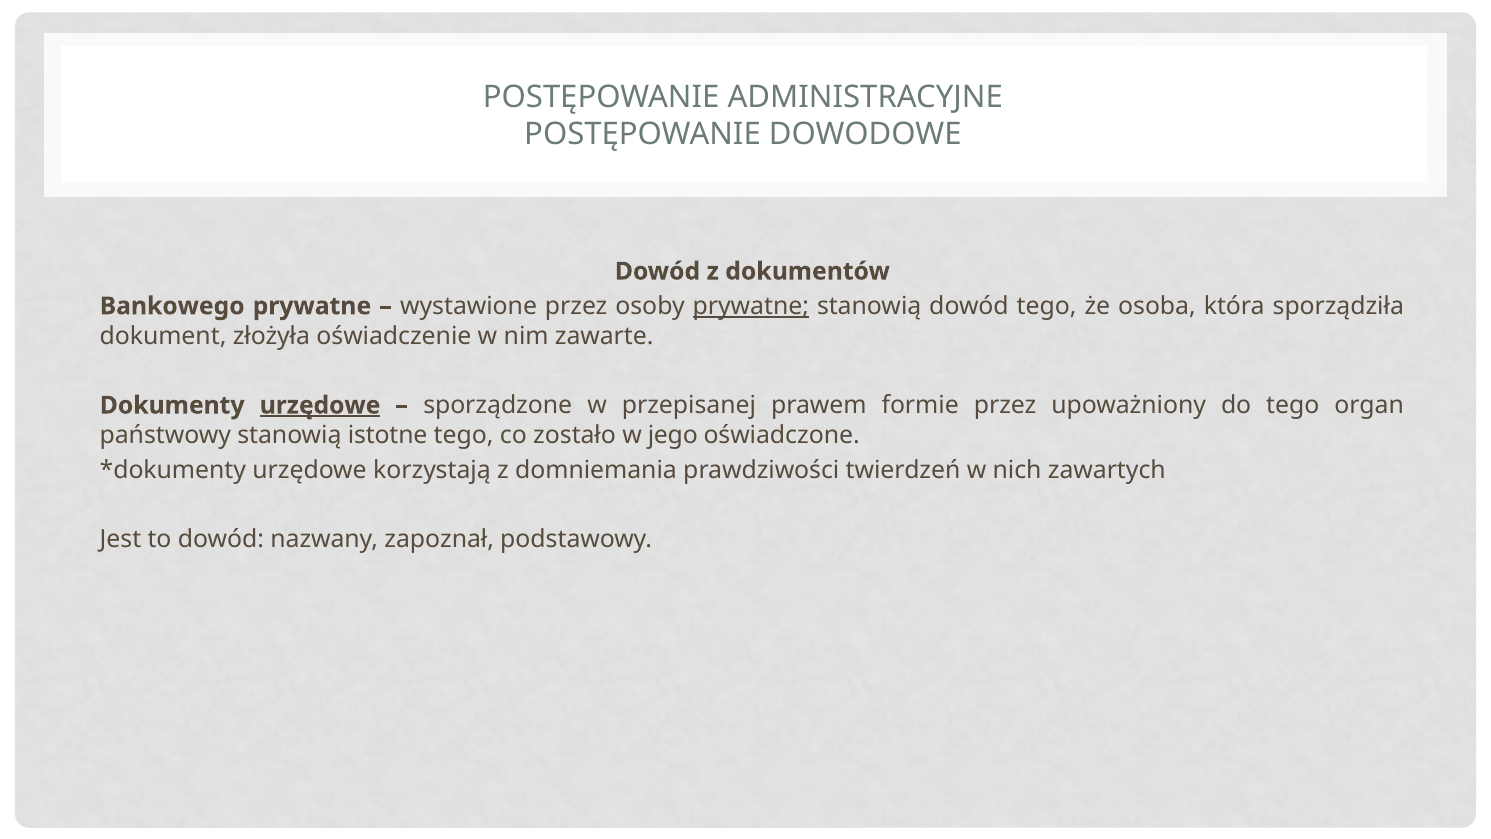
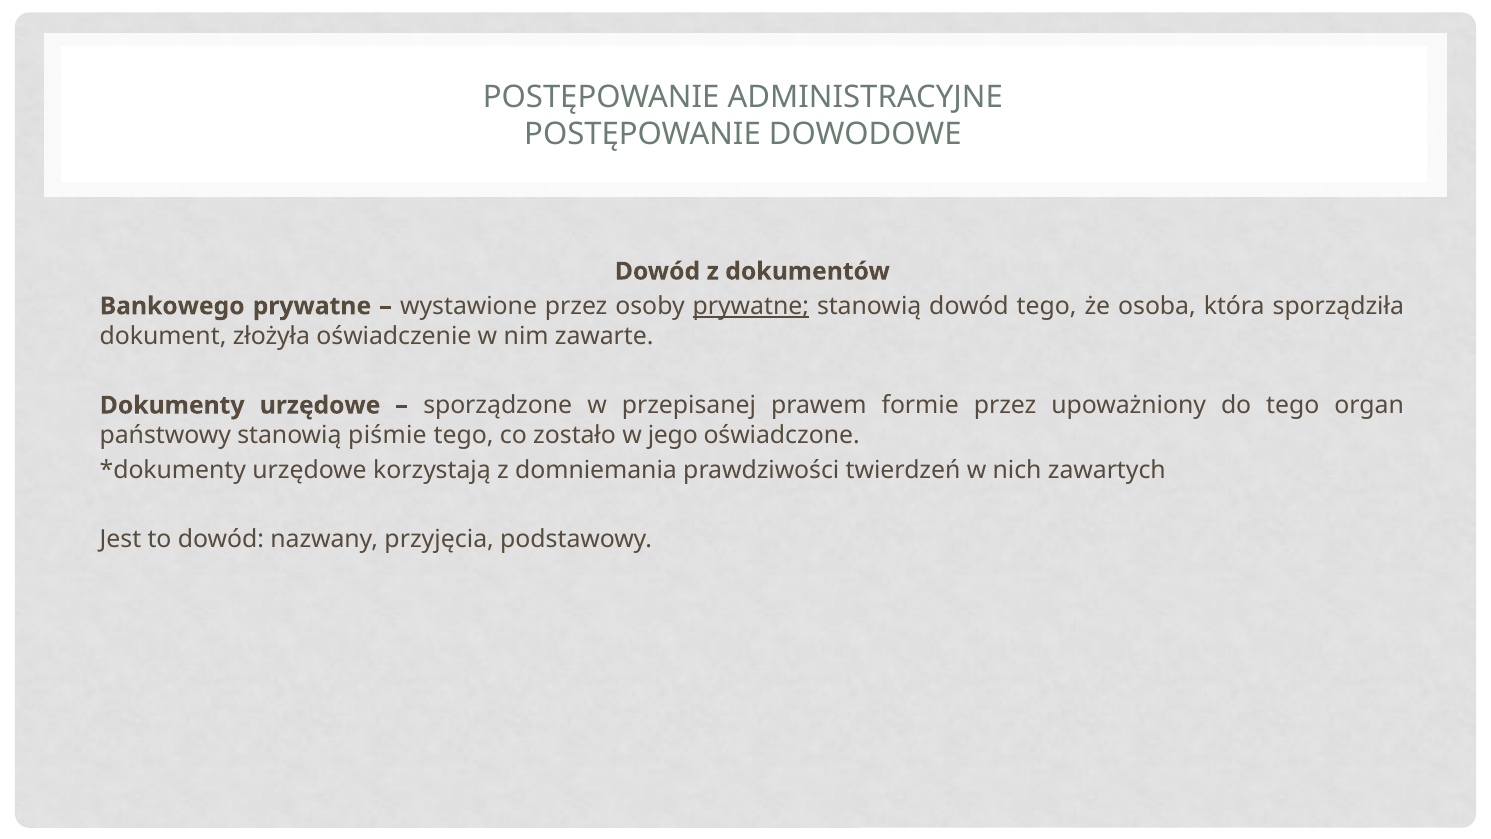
urzędowe at (320, 405) underline: present -> none
istotne: istotne -> piśmie
zapoznał: zapoznał -> przyjęcia
